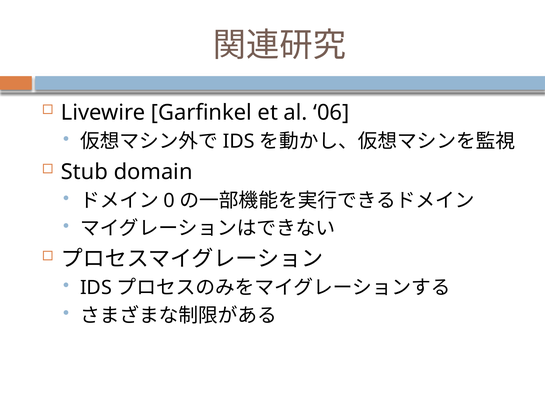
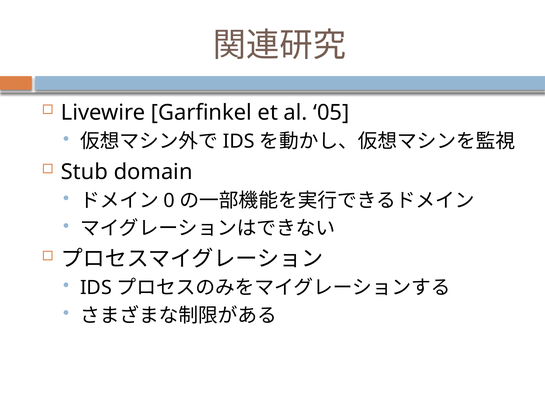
06: 06 -> 05
